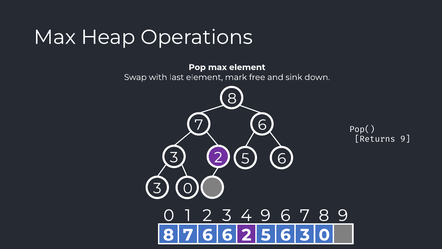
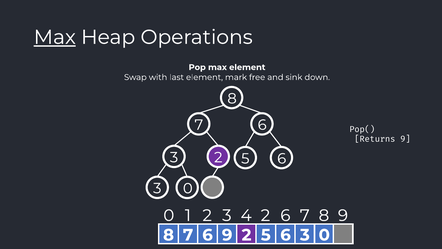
Max at (55, 37) underline: none -> present
4 9: 9 -> 2
6 6: 6 -> 9
